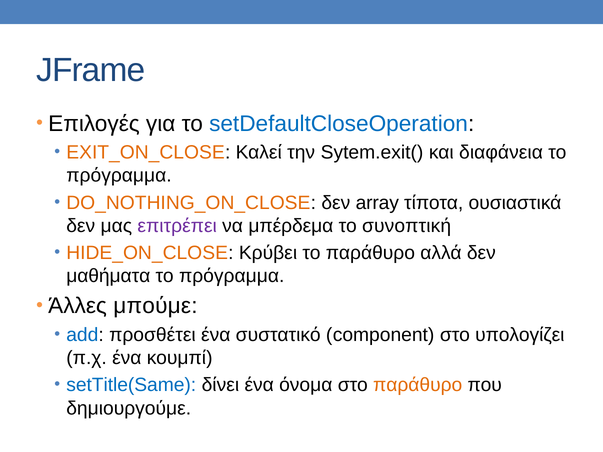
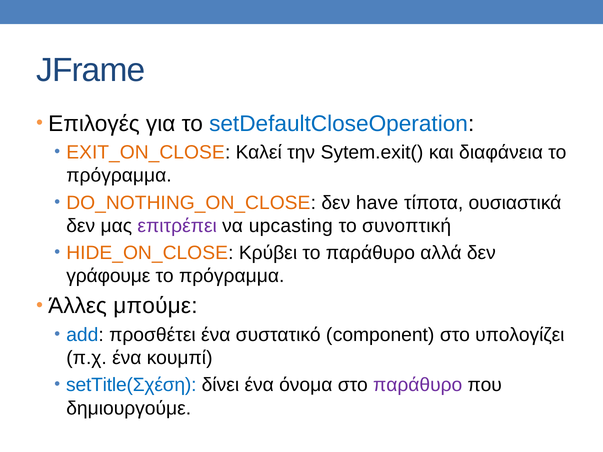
array: array -> have
μπέρδεμα: μπέρδεμα -> upcasting
μαθήματα: μαθήματα -> γράφουμε
setTitle(Same: setTitle(Same -> setTitle(Σχέση
παράθυρο at (418, 385) colour: orange -> purple
